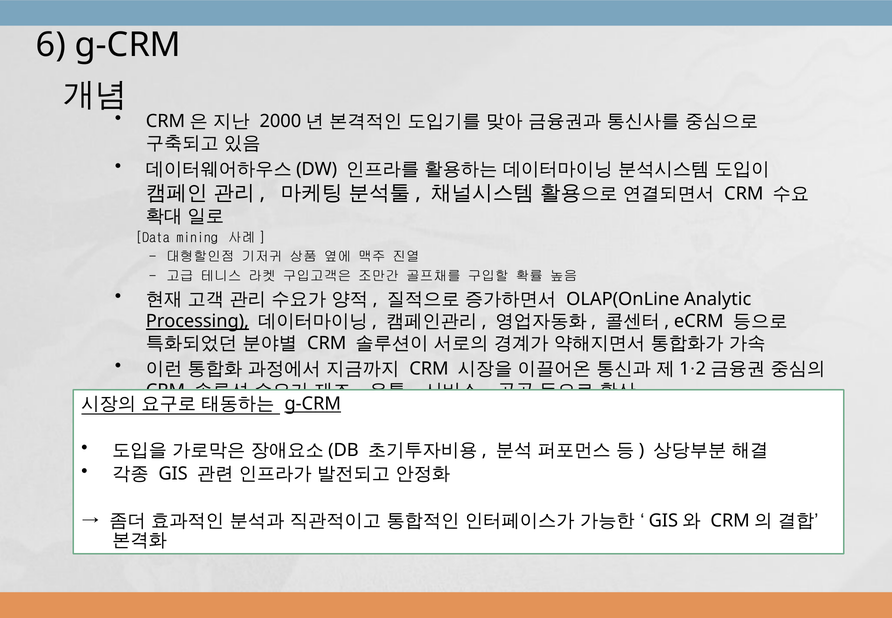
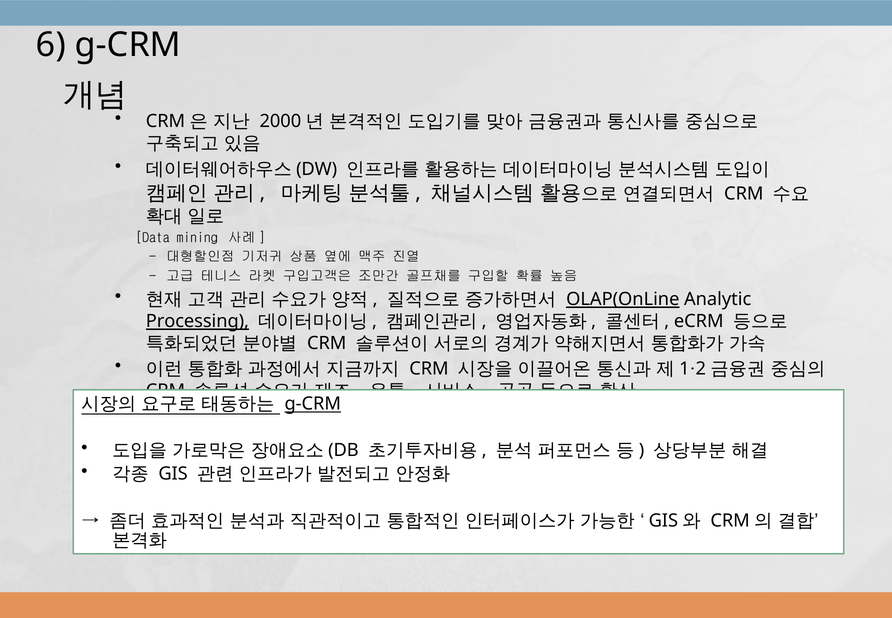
OLAP(OnLine underline: none -> present
